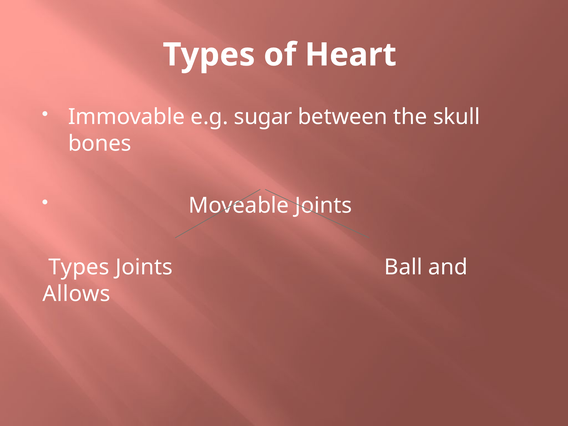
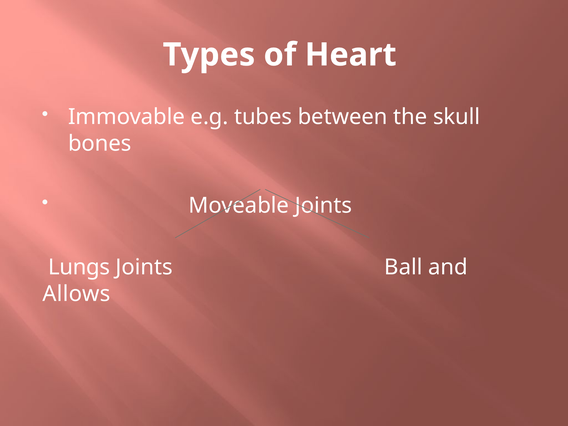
sugar: sugar -> tubes
Types at (79, 267): Types -> Lungs
